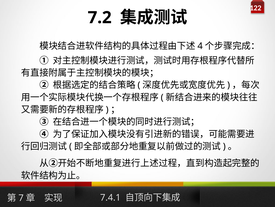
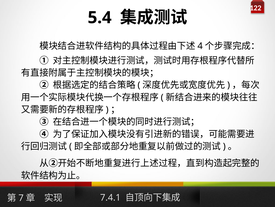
7.2: 7.2 -> 5.4
